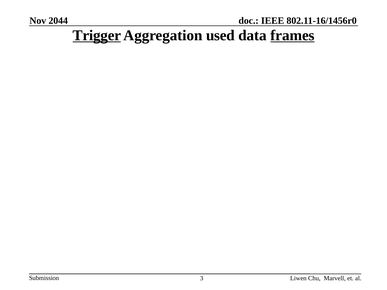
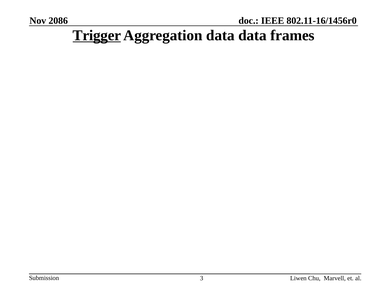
2044: 2044 -> 2086
Aggregation used: used -> data
frames underline: present -> none
